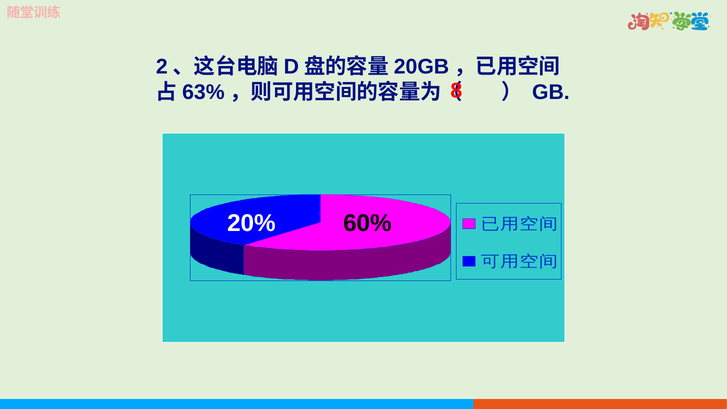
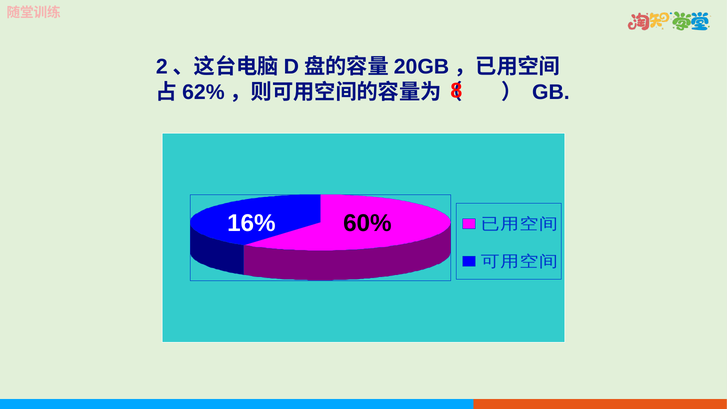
63%: 63% -> 62%
20%: 20% -> 16%
